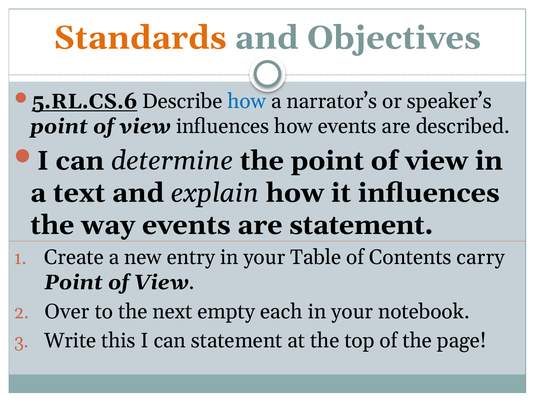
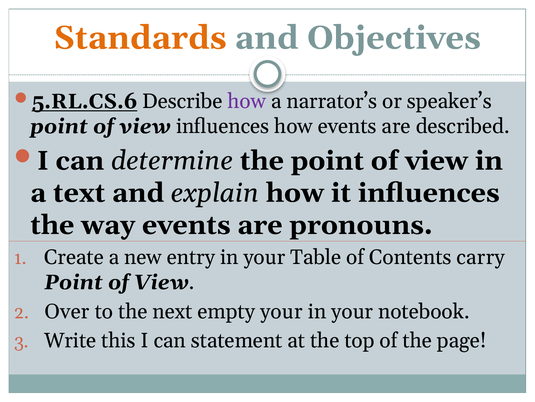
how at (247, 101) colour: blue -> purple
are statement: statement -> pronouns
empty each: each -> your
